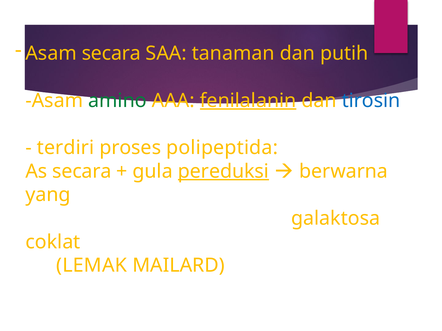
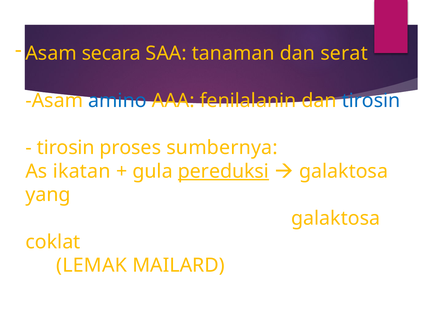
putih: putih -> serat
amino colour: green -> blue
fenilalanin underline: present -> none
terdiri at (66, 148): terdiri -> tirosin
polipeptida: polipeptida -> sumbernya
As secara: secara -> ikatan
berwarna at (344, 172): berwarna -> galaktosa
